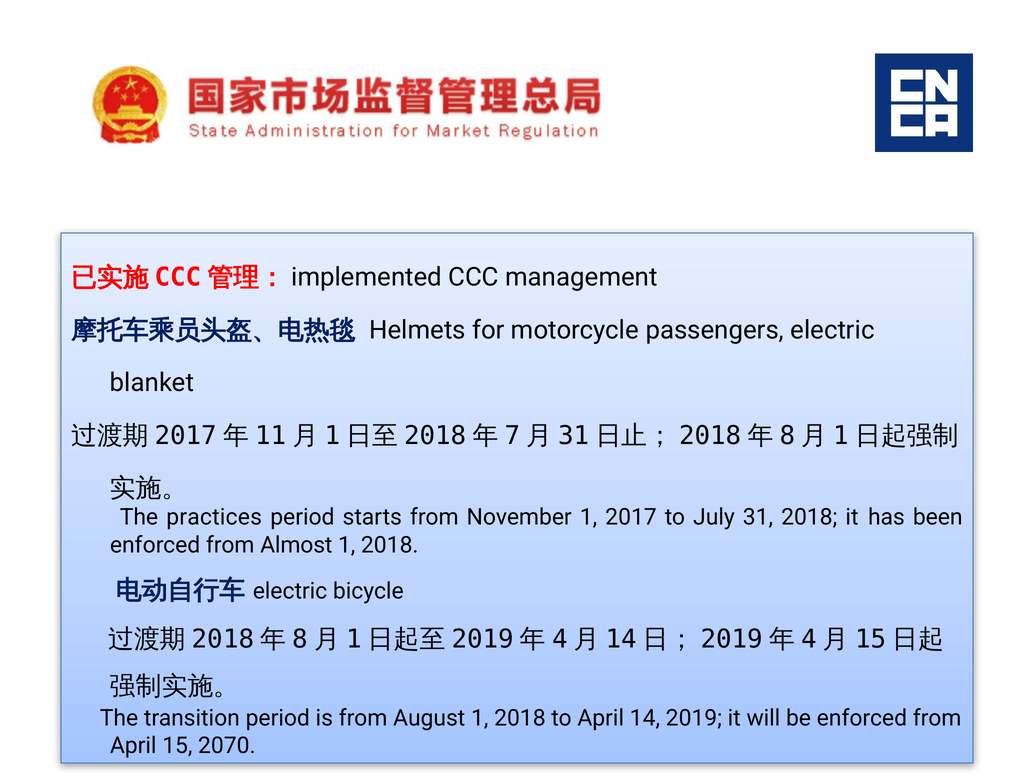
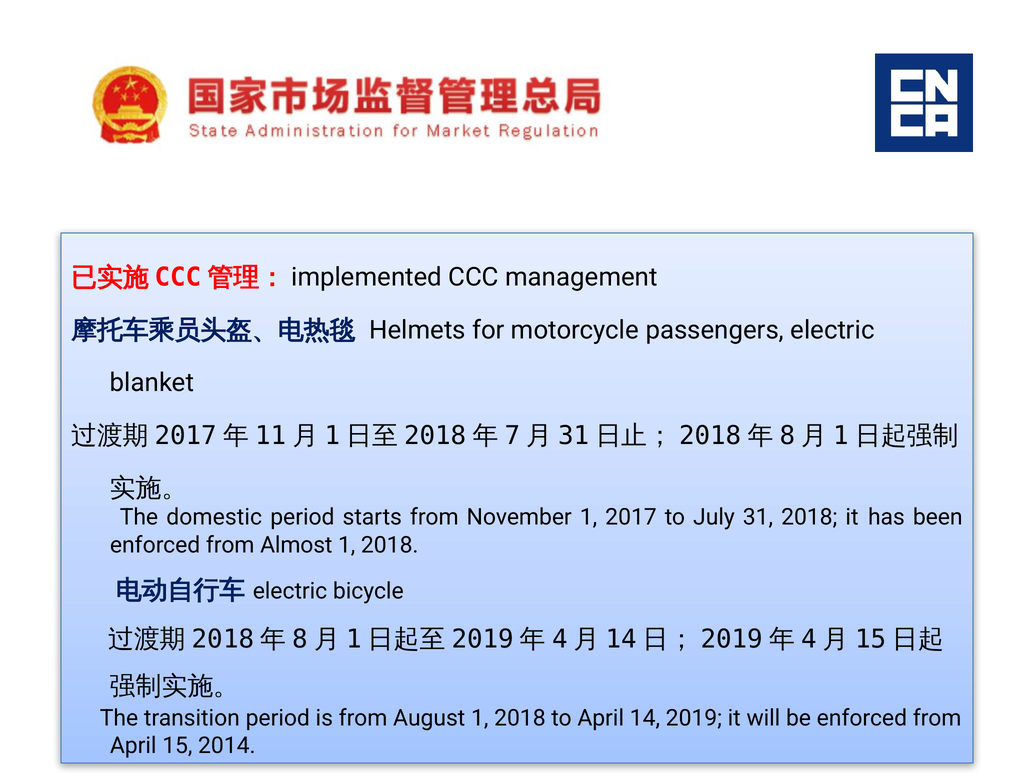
practices: practices -> domestic
2070: 2070 -> 2014
